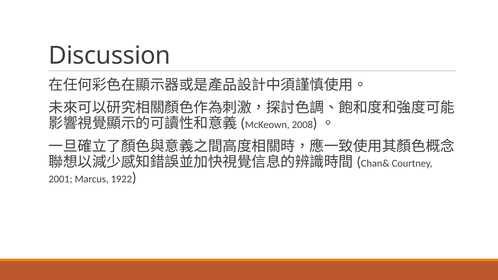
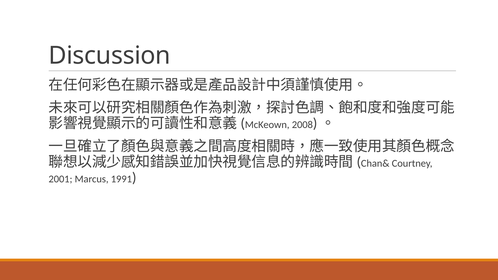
1922: 1922 -> 1991
